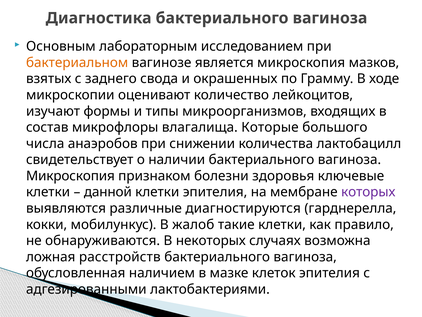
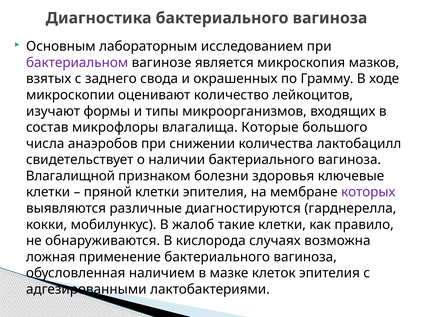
бактериальном colour: orange -> purple
Микроскопия at (70, 176): Микроскопия -> Влагалищной
данной: данной -> пряной
некоторых: некоторых -> кислорода
расстройств: расстройств -> применение
